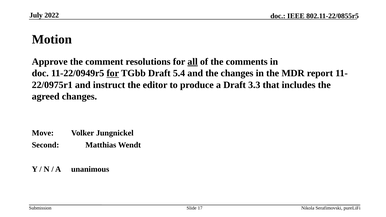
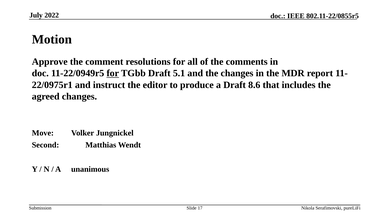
all underline: present -> none
5.4: 5.4 -> 5.1
3.3: 3.3 -> 8.6
